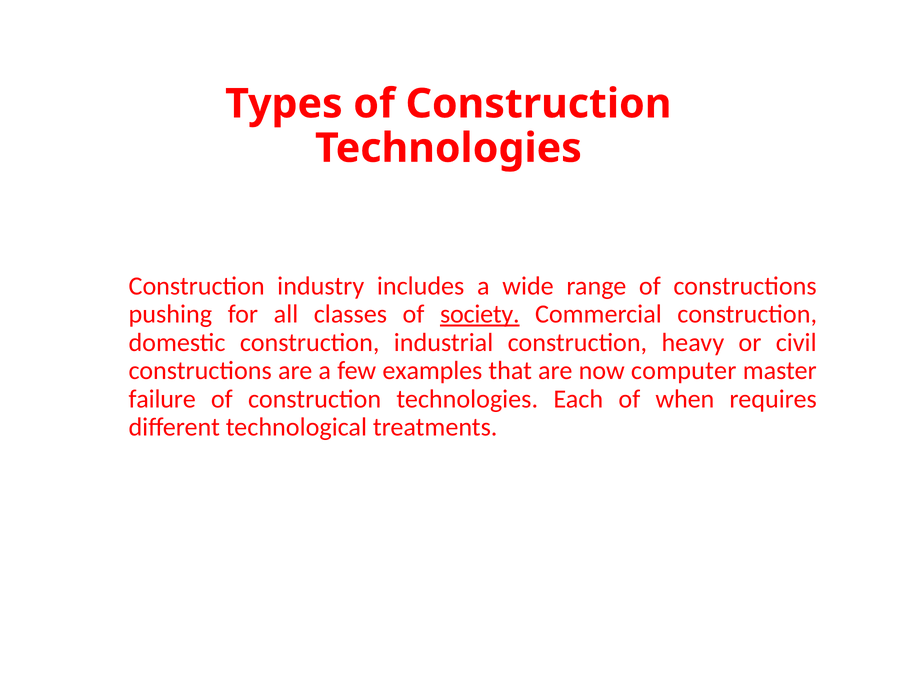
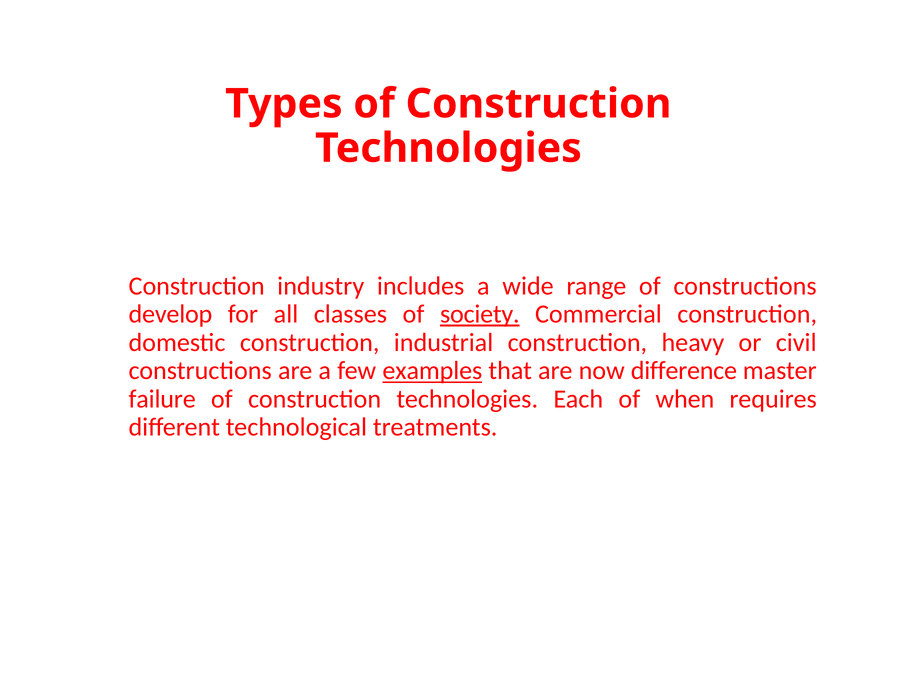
pushing: pushing -> develop
examples underline: none -> present
computer: computer -> difference
